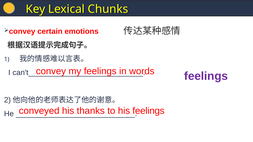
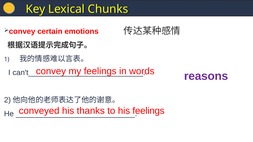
feelings at (206, 76): feelings -> reasons
